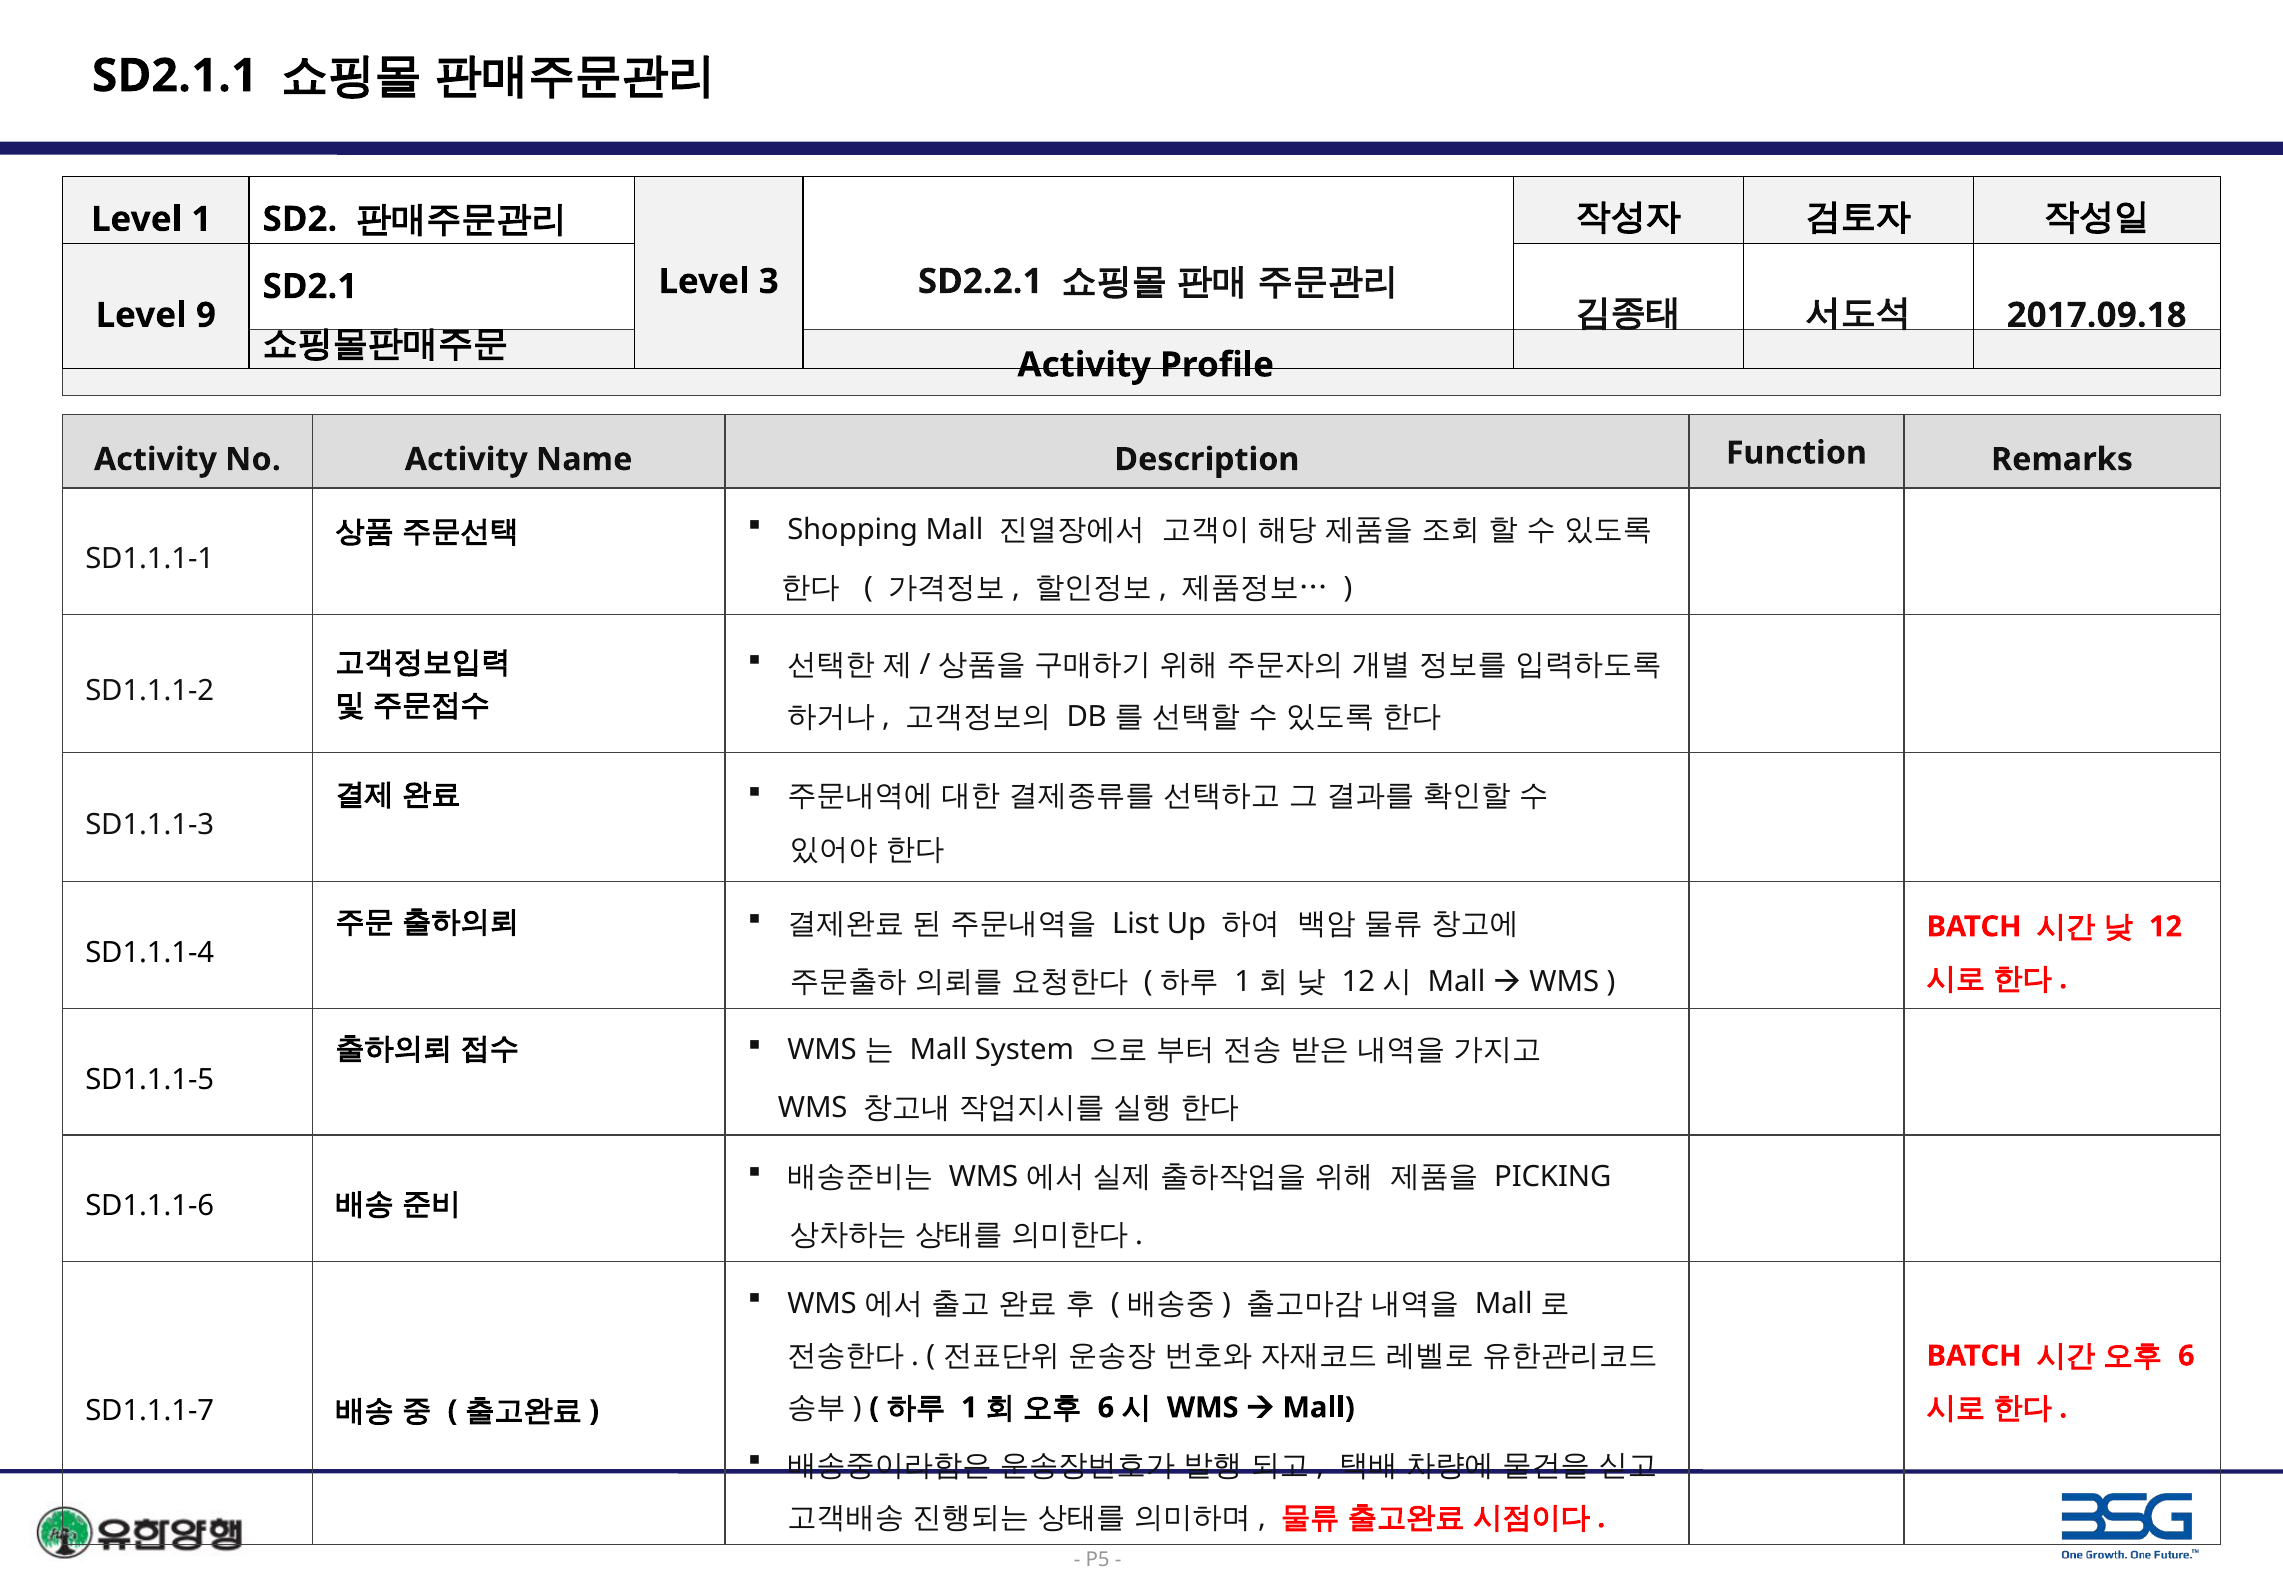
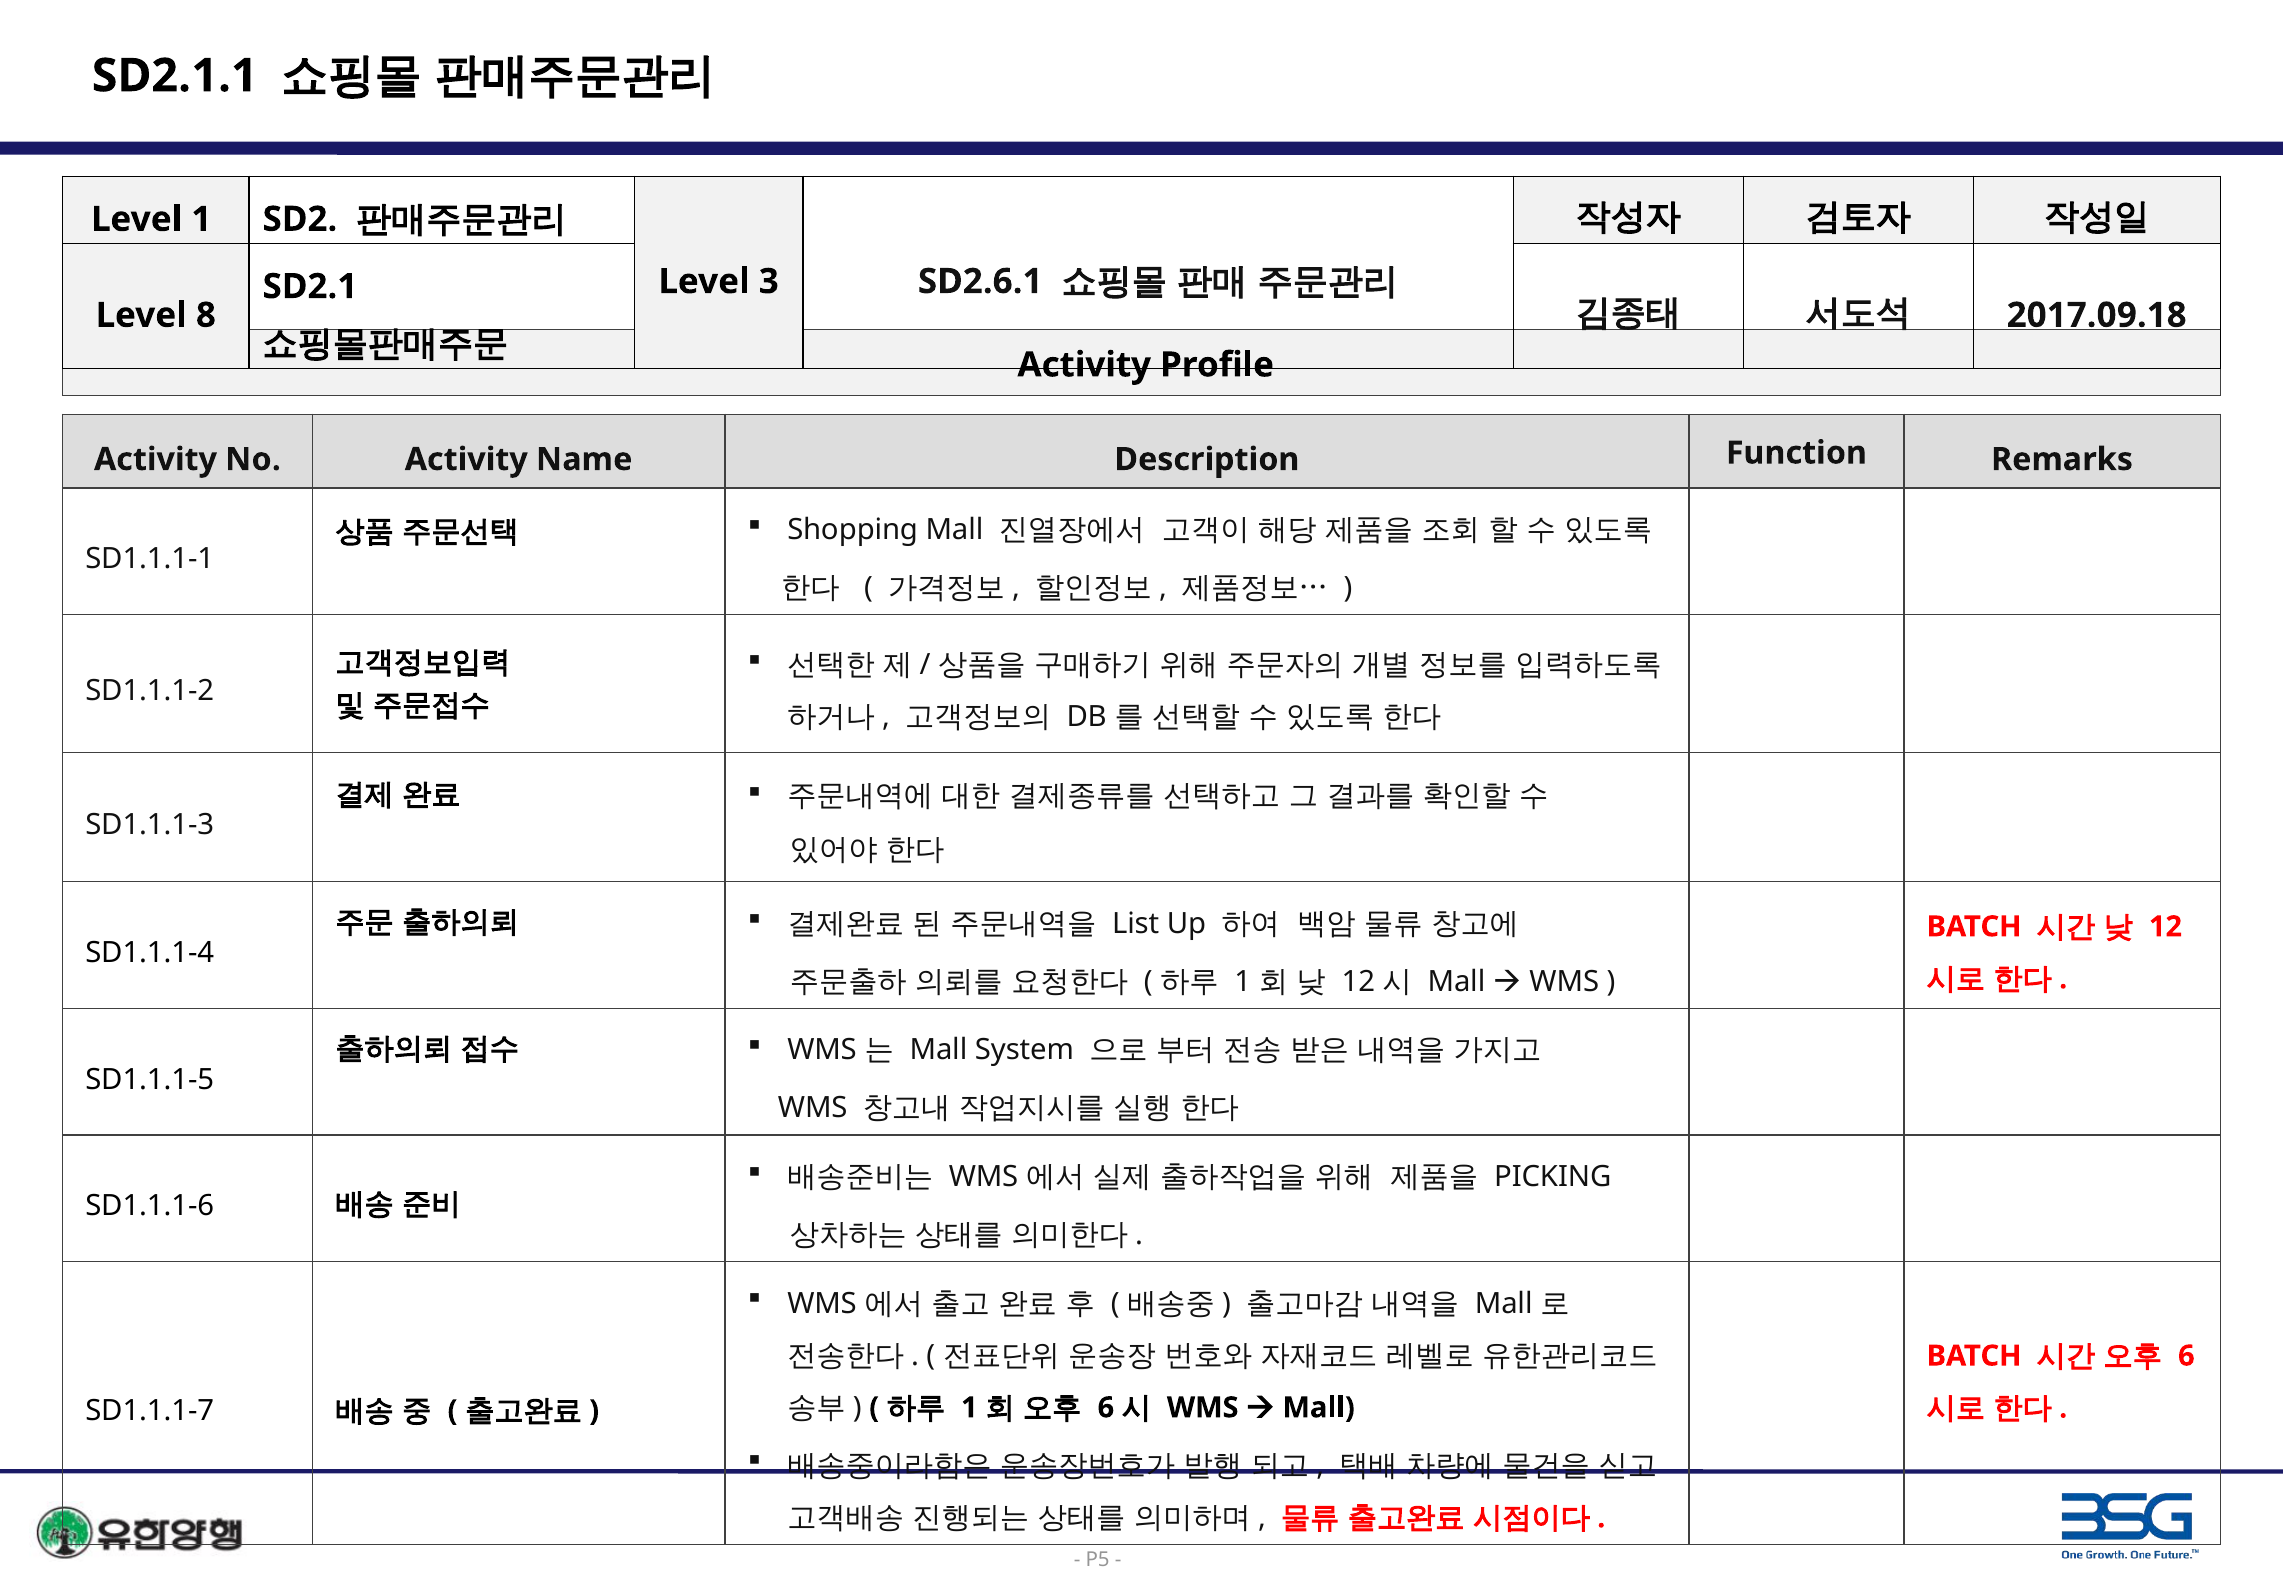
SD2.2.1: SD2.2.1 -> SD2.6.1
9: 9 -> 8
